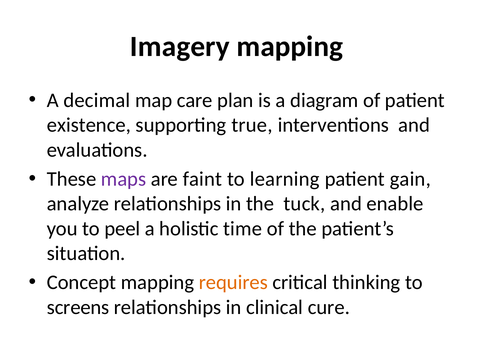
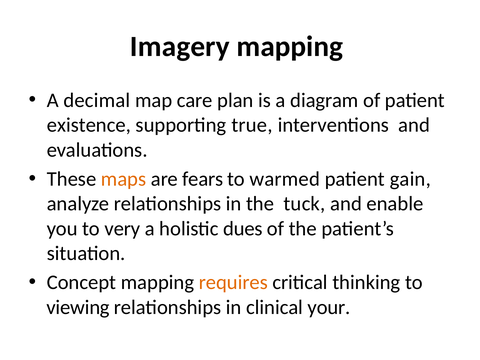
maps colour: purple -> orange
faint: faint -> fears
learning: learning -> warmed
peel: peel -> very
time: time -> dues
screens: screens -> viewing
cure: cure -> your
